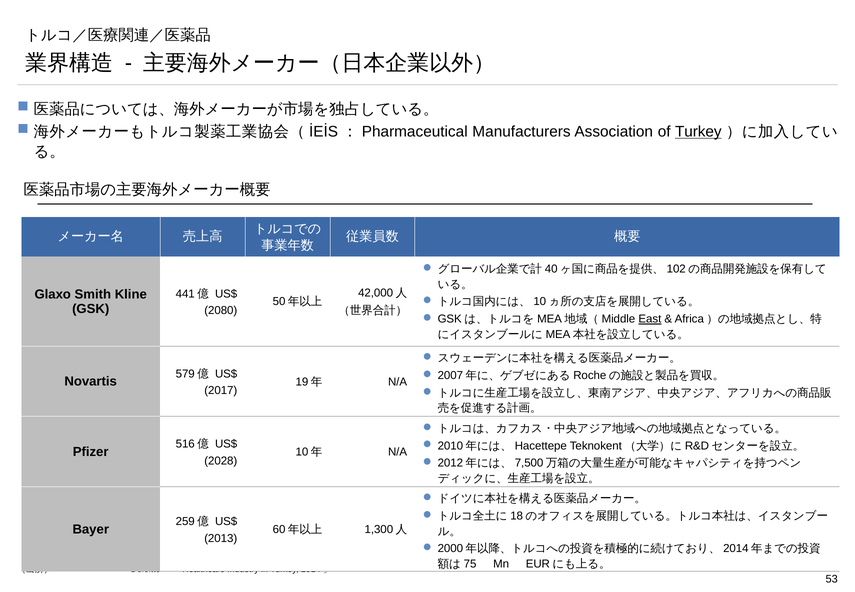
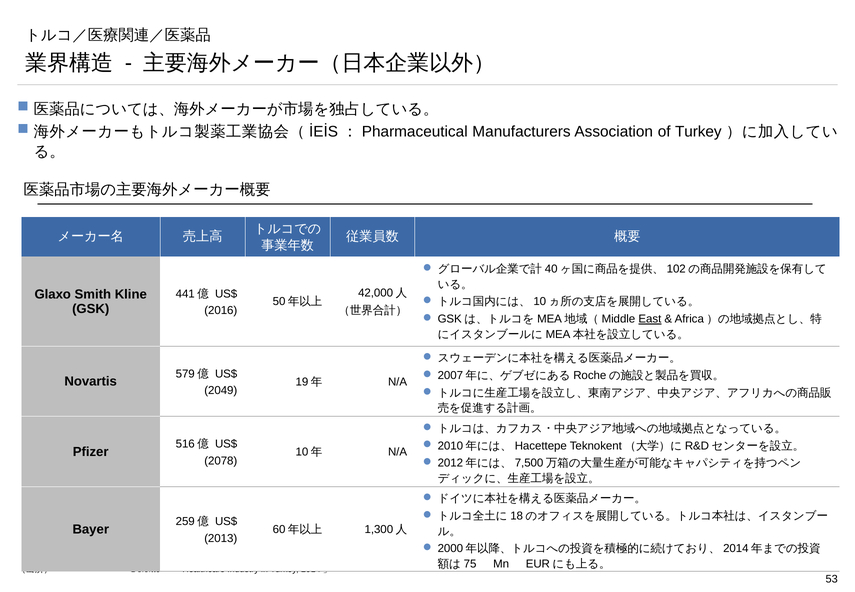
Turkey at (698, 132) underline: present -> none
2080: 2080 -> 2016
2017: 2017 -> 2049
2028: 2028 -> 2078
